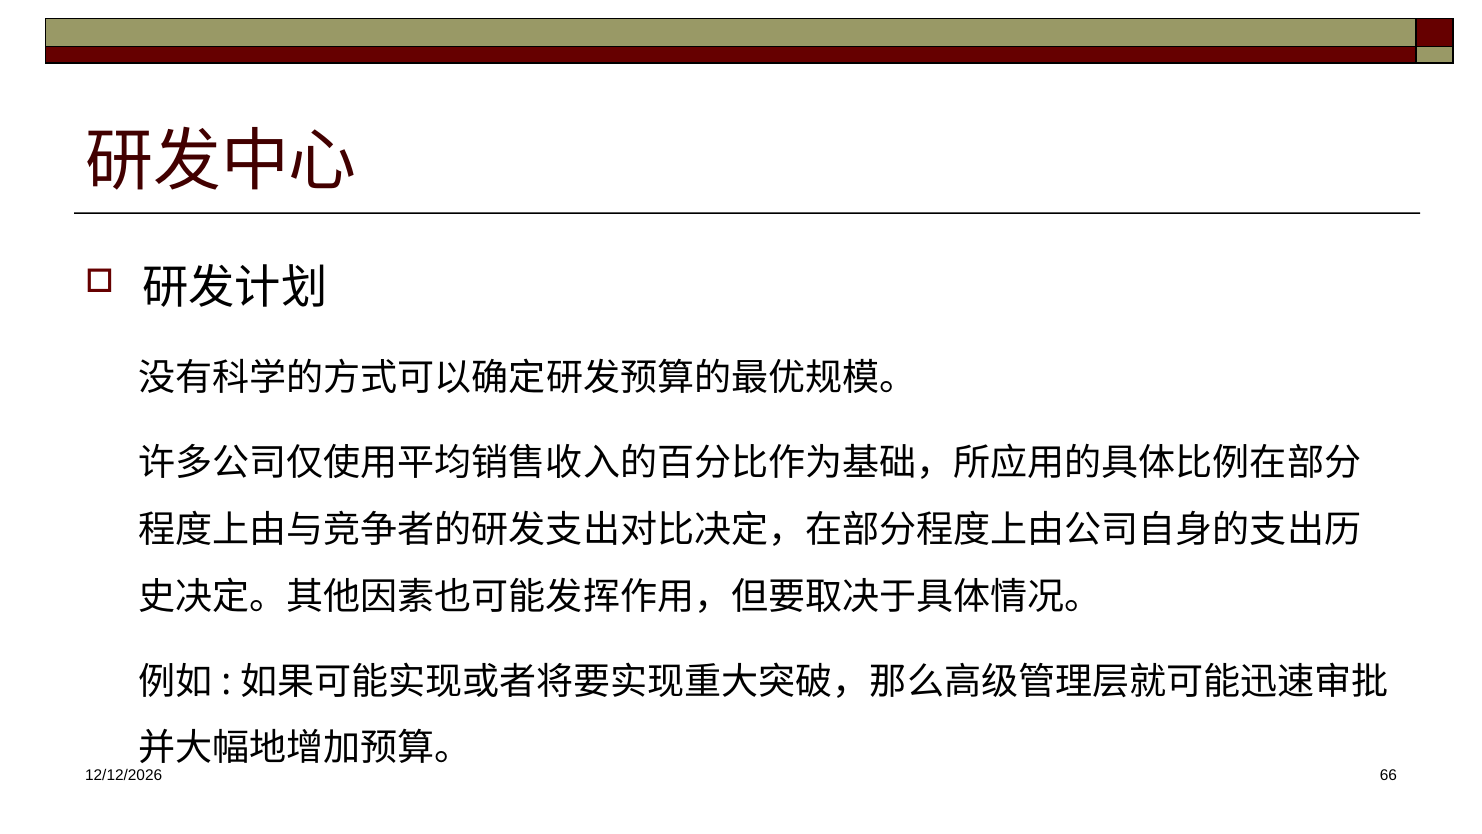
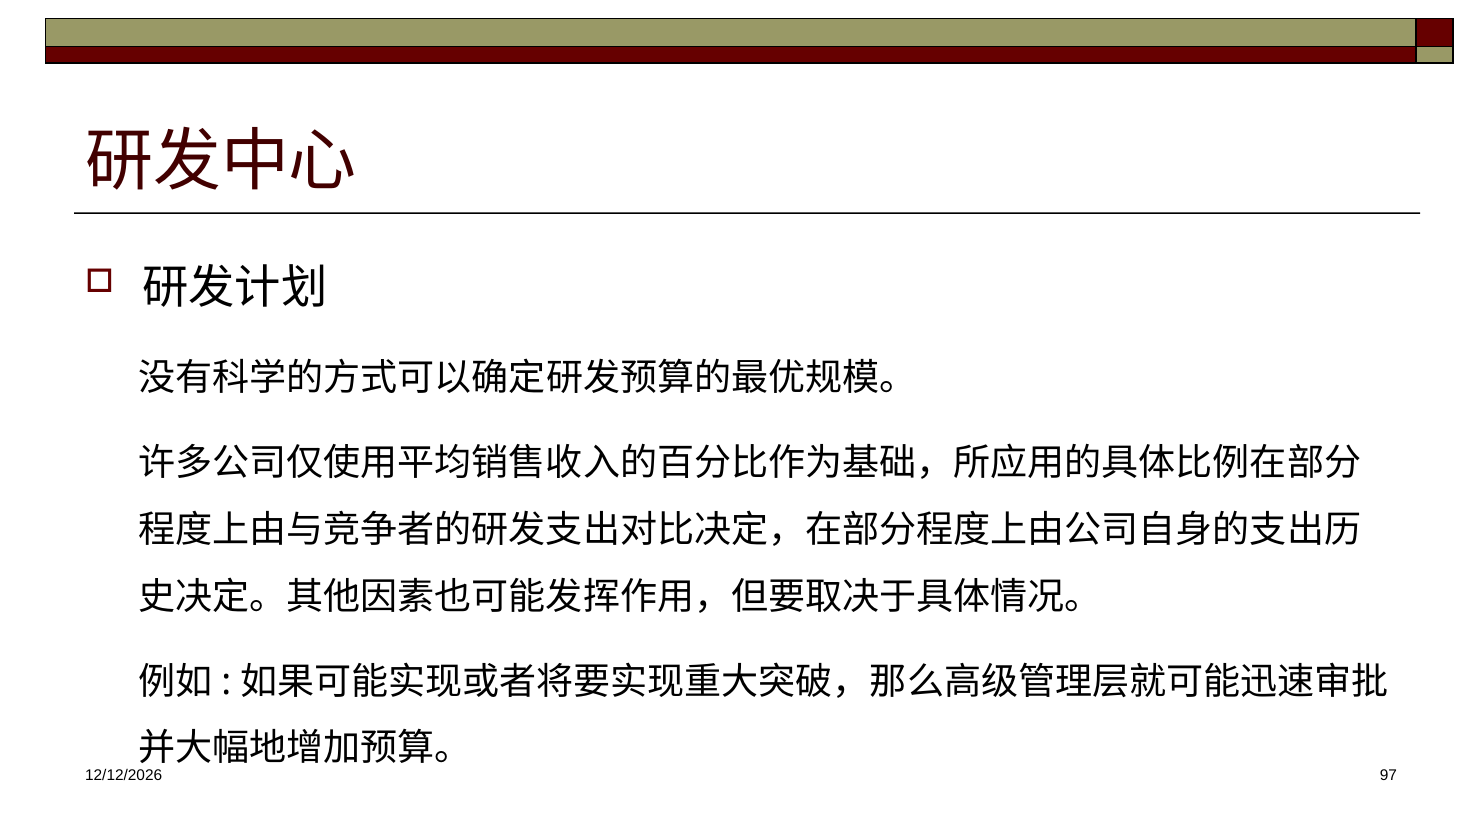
66: 66 -> 97
